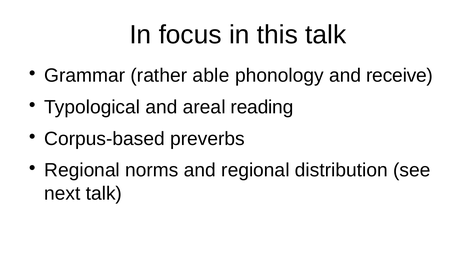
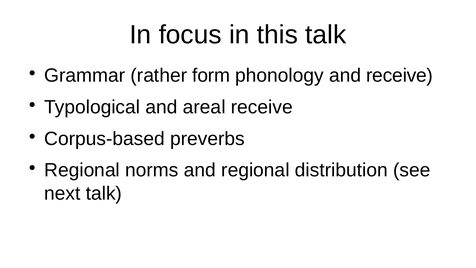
able: able -> form
areal reading: reading -> receive
